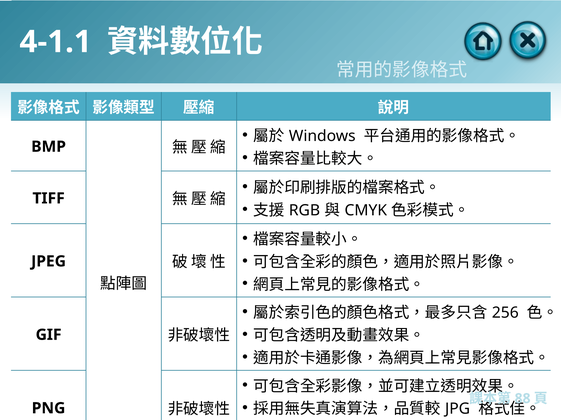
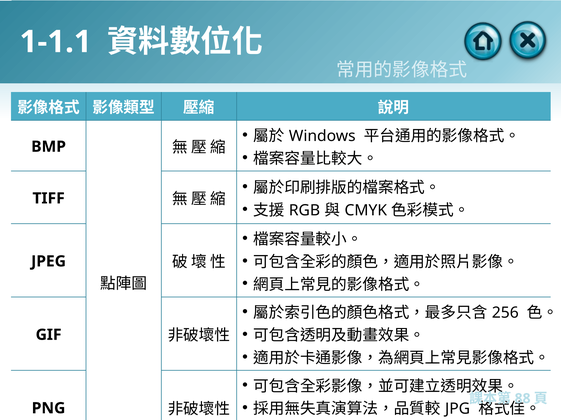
4-1.1: 4-1.1 -> 1-1.1
